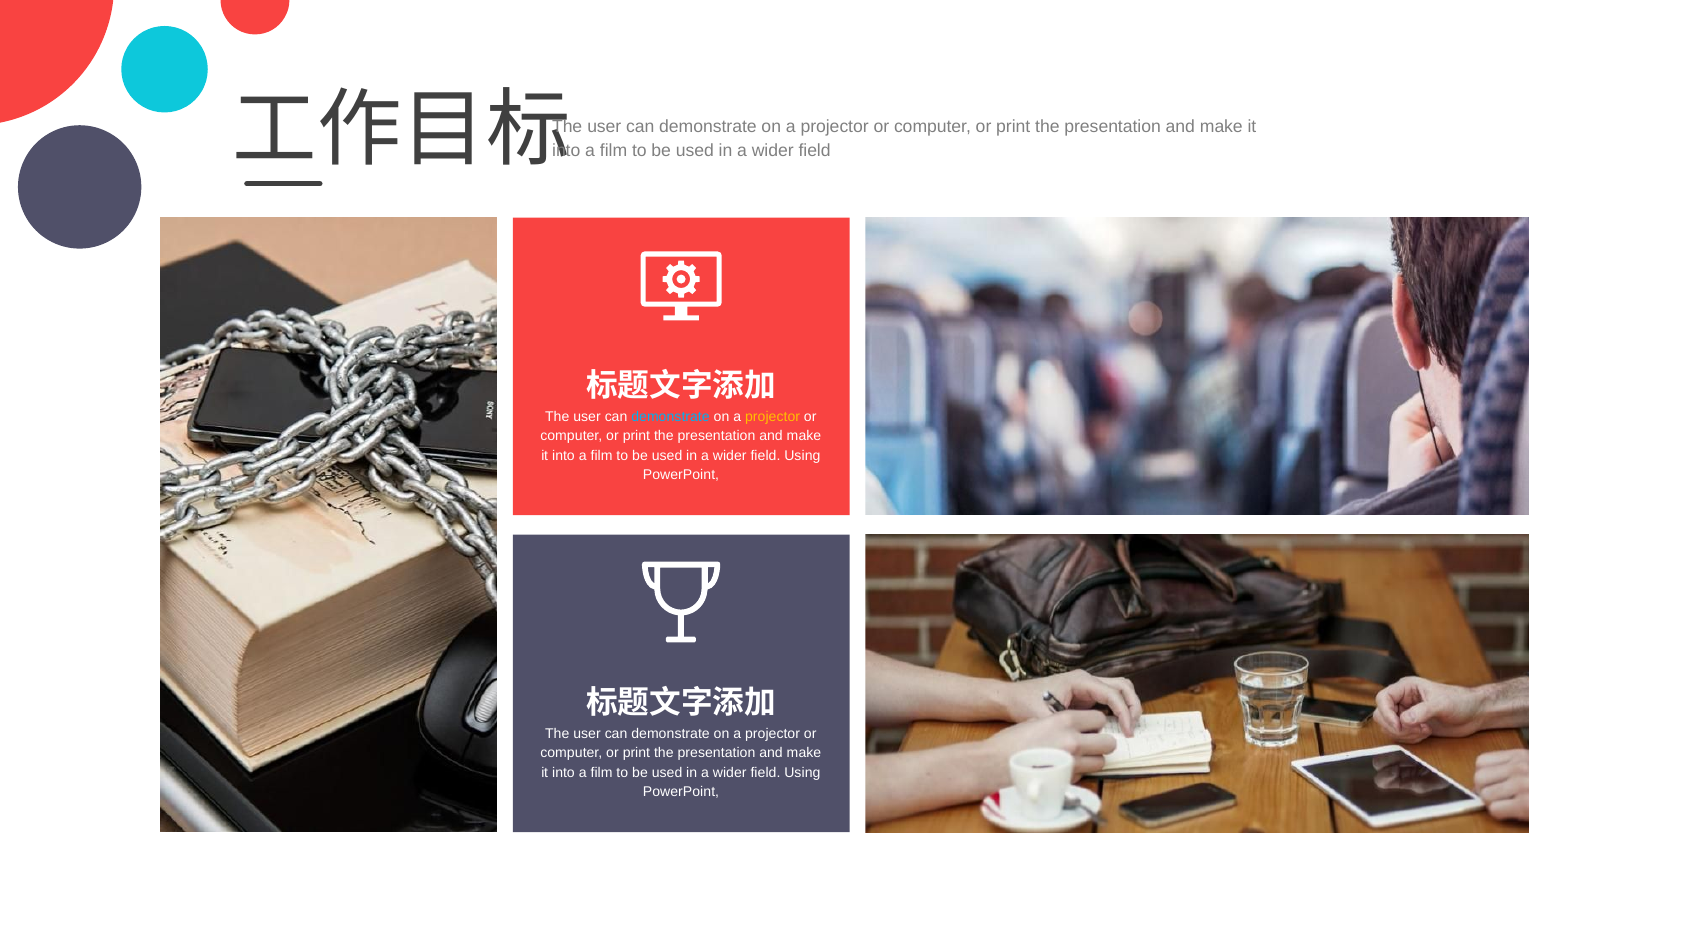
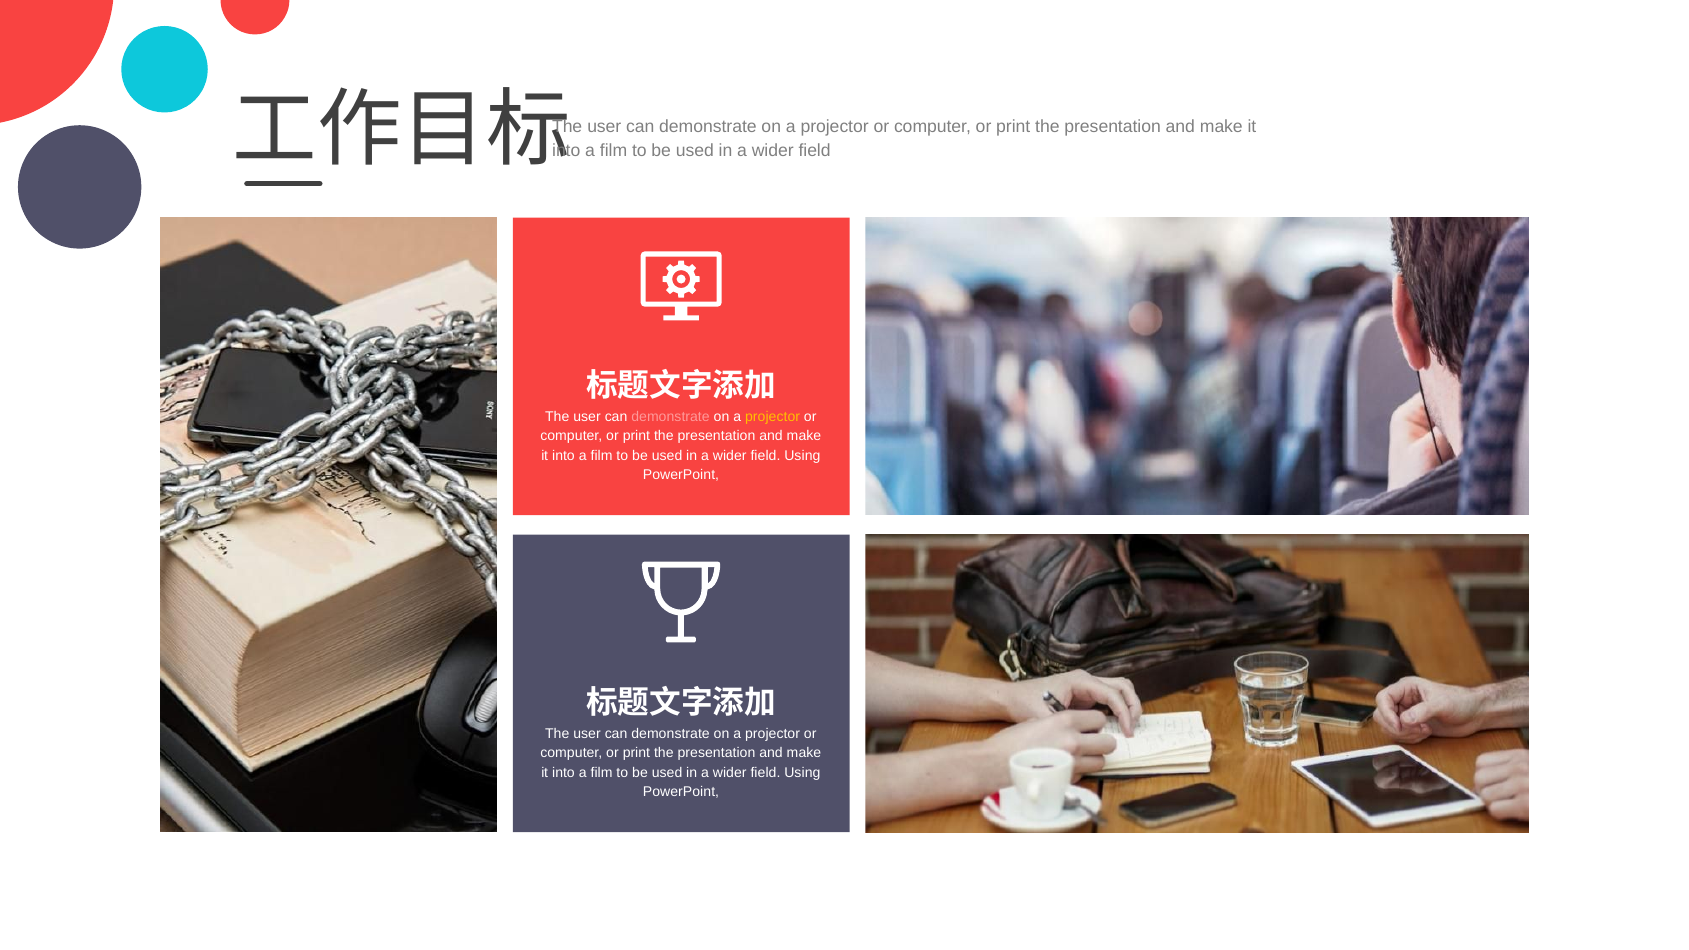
demonstrate at (671, 417) colour: light blue -> pink
